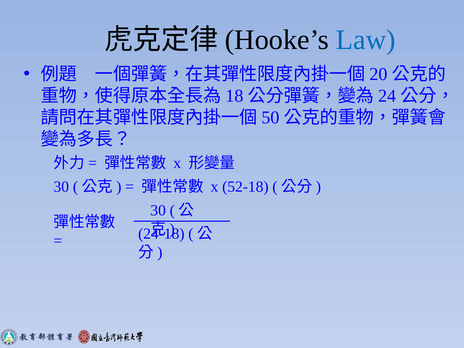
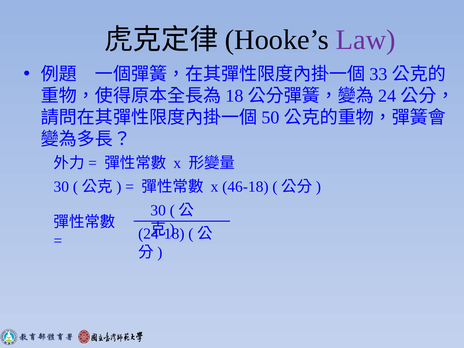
Law colour: blue -> purple
20: 20 -> 33
52-18: 52-18 -> 46-18
